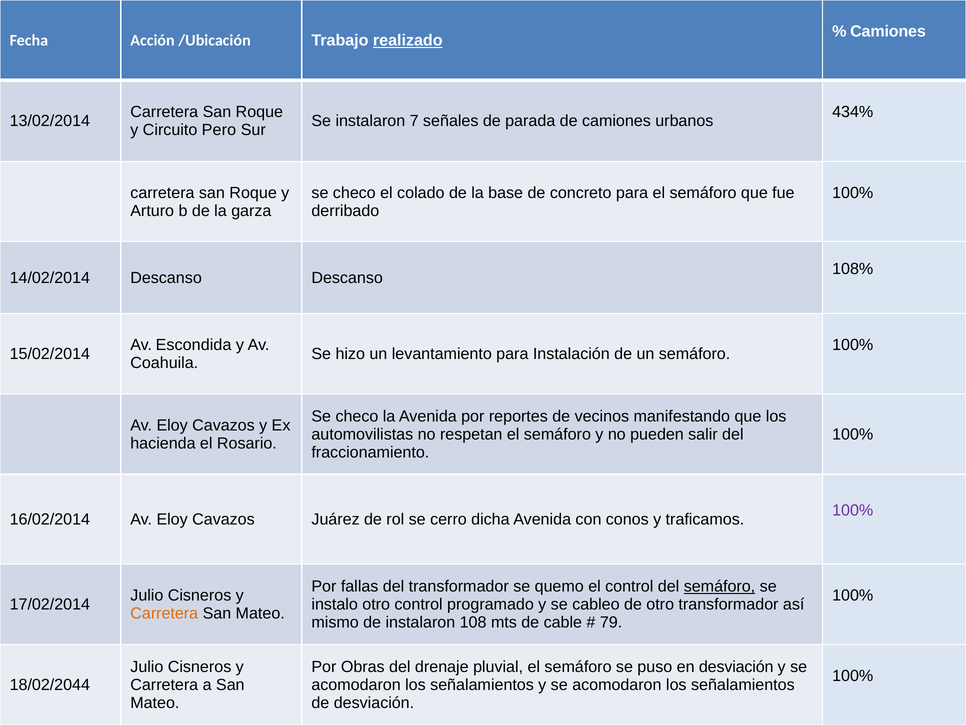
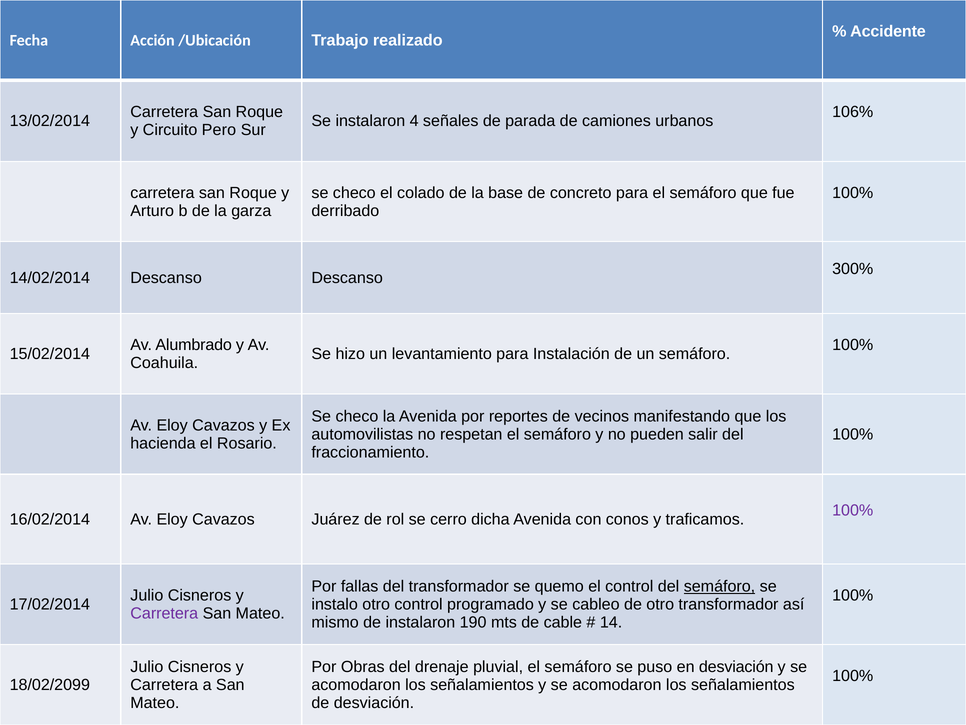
Camiones at (888, 31): Camiones -> Accidente
realizado underline: present -> none
434%: 434% -> 106%
7: 7 -> 4
108%: 108% -> 300%
Escondida: Escondida -> Alumbrado
Carretera at (164, 613) colour: orange -> purple
108: 108 -> 190
79: 79 -> 14
18/02/2044: 18/02/2044 -> 18/02/2099
